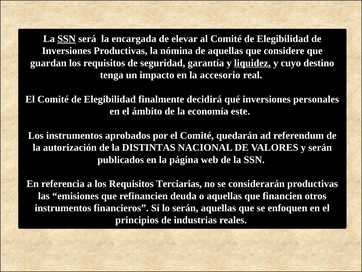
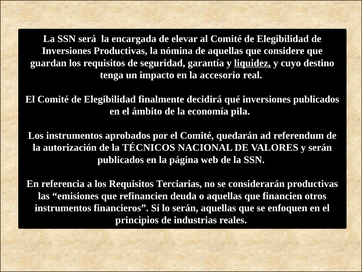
SSN at (67, 39) underline: present -> none
inversiones personales: personales -> publicados
este: este -> pila
DISTINTAS: DISTINTAS -> TÉCNICOS
